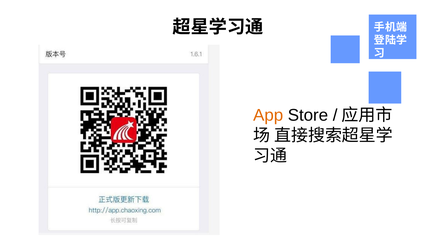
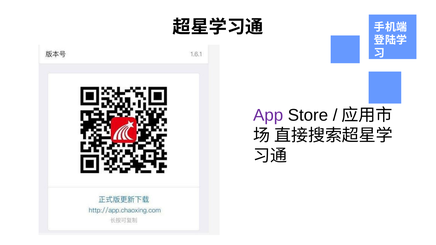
App colour: orange -> purple
